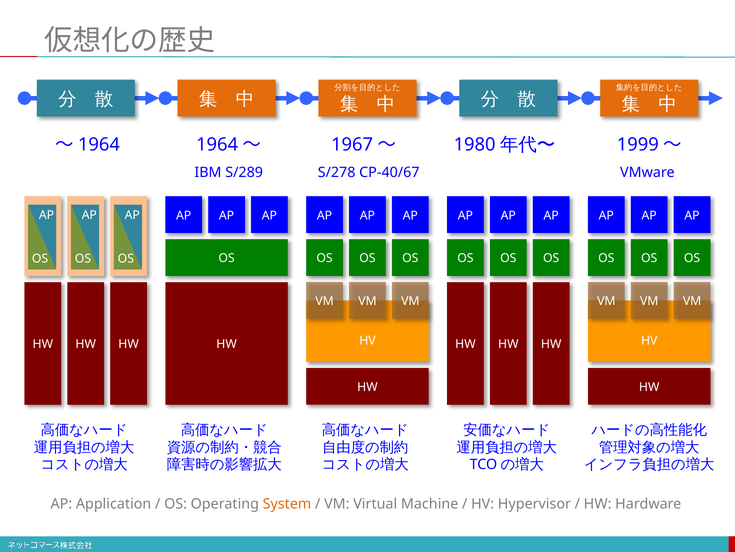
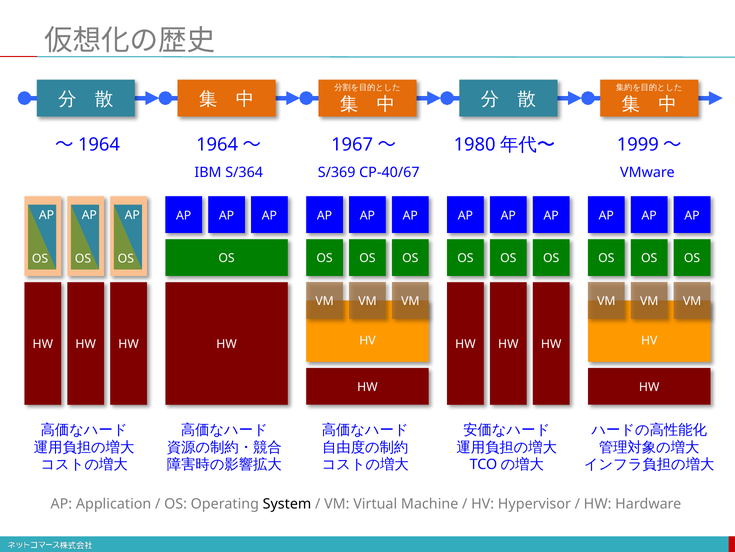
S/289: S/289 -> S/364
S/278: S/278 -> S/369
System colour: orange -> black
